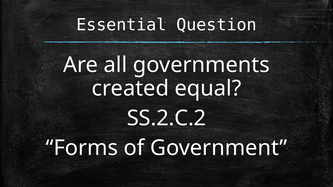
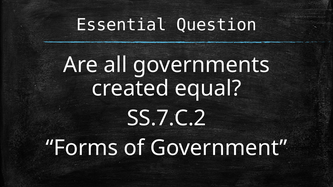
SS.2.C.2: SS.2.C.2 -> SS.7.C.2
